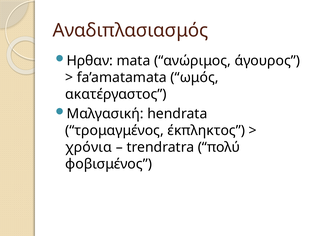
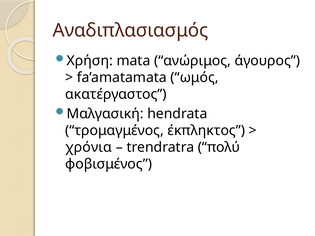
Ηρθαν: Ηρθαν -> Χρήση
